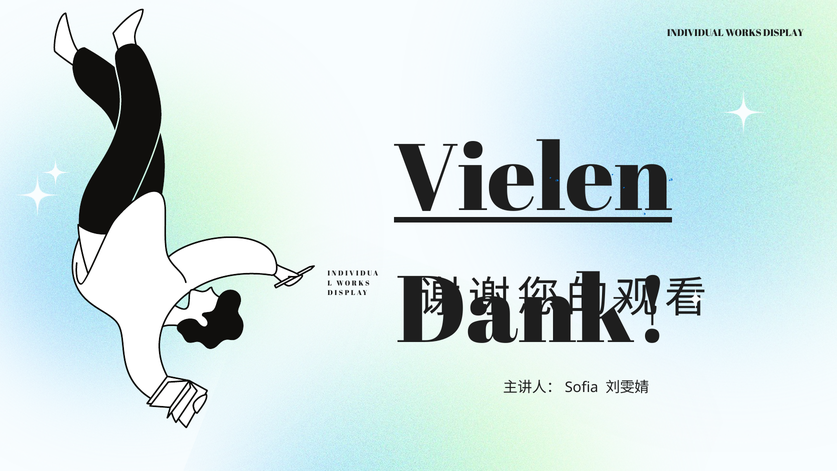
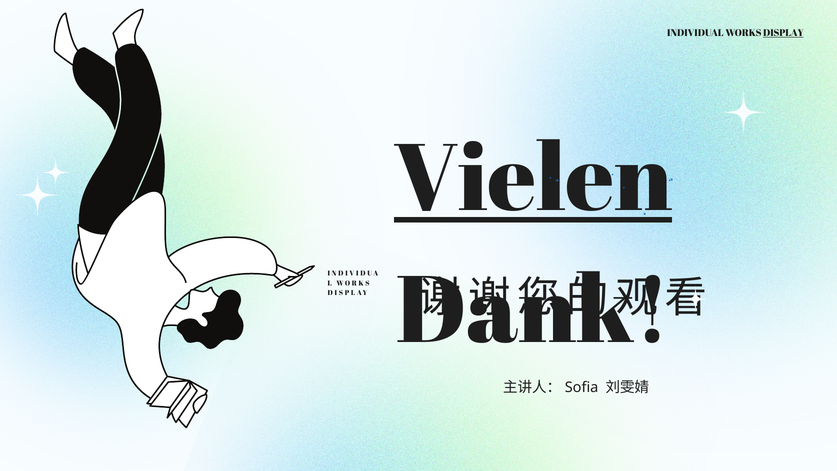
DISPLAY underline: none -> present
